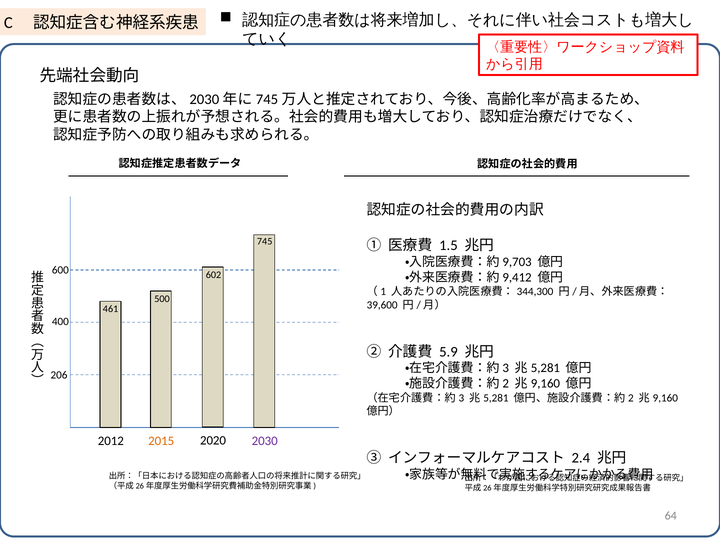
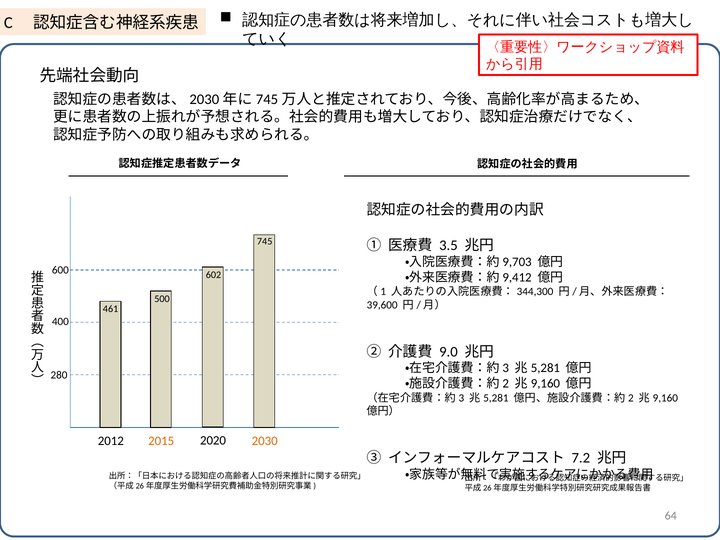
1.5: 1.5 -> 3.5
5.9: 5.9 -> 9.0
206: 206 -> 280
2030 colour: purple -> orange
2.4: 2.4 -> 7.2
